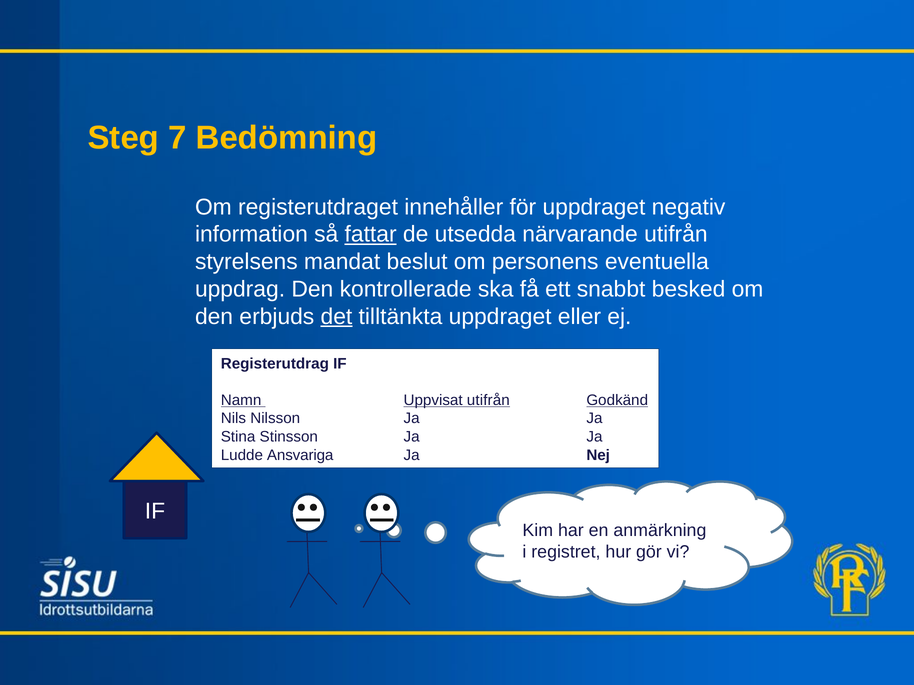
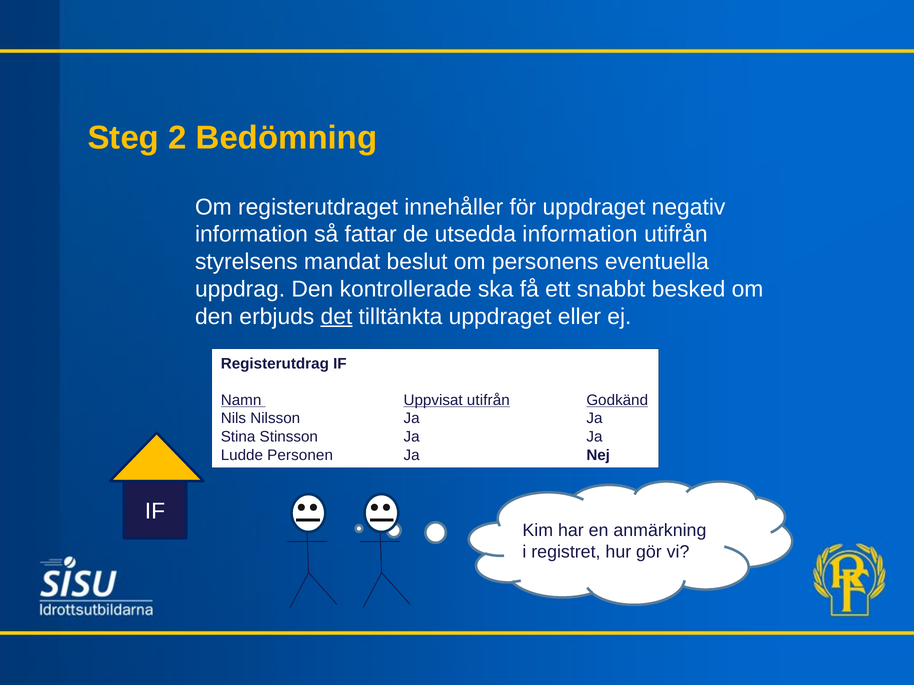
7: 7 -> 2
fattar underline: present -> none
utsedda närvarande: närvarande -> information
Ansvariga: Ansvariga -> Personen
